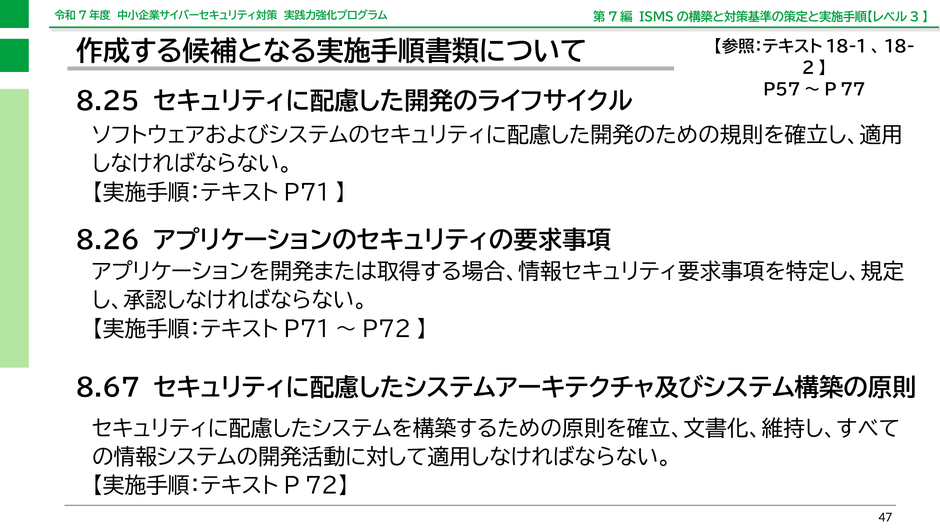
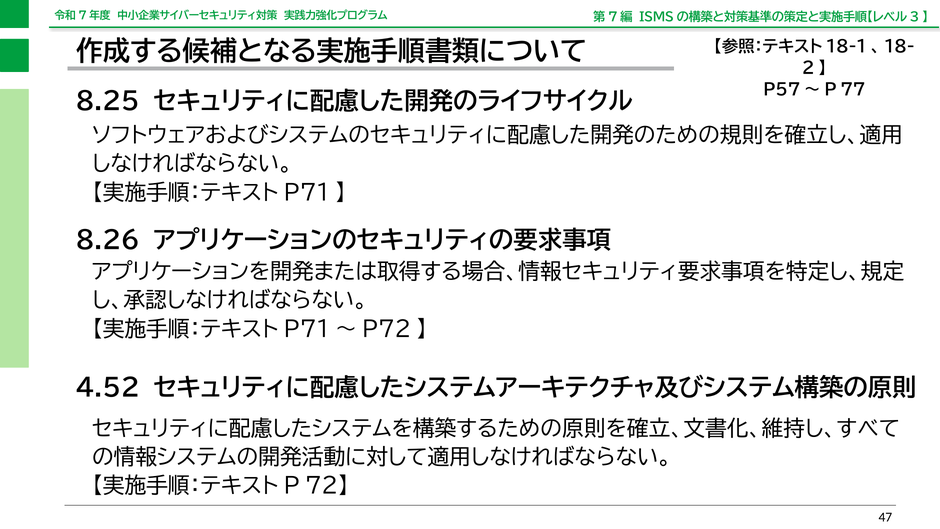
8.67: 8.67 -> 4.52
